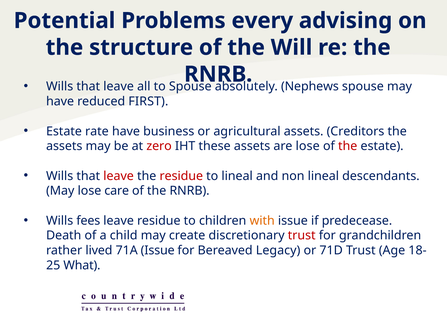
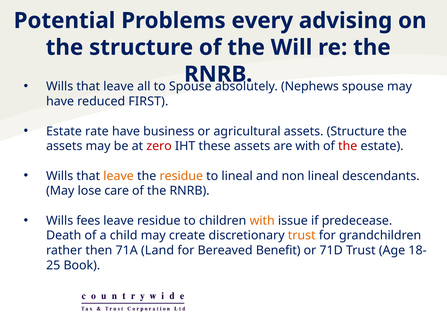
assets Creditors: Creditors -> Structure
are lose: lose -> with
leave at (119, 176) colour: red -> orange
residue at (181, 176) colour: red -> orange
trust at (302, 236) colour: red -> orange
lived: lived -> then
71A Issue: Issue -> Land
Legacy: Legacy -> Benefit
What: What -> Book
